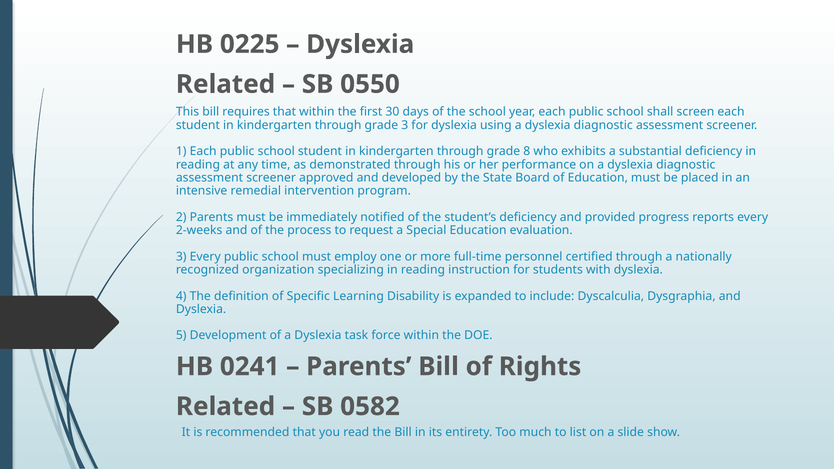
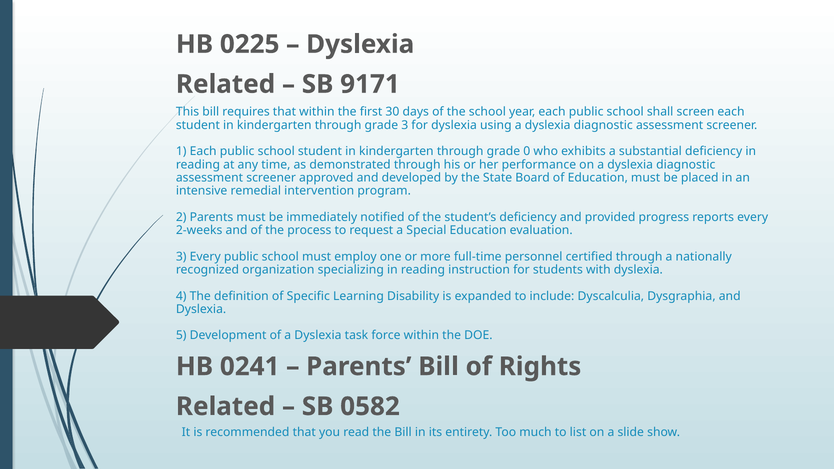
0550: 0550 -> 9171
8: 8 -> 0
